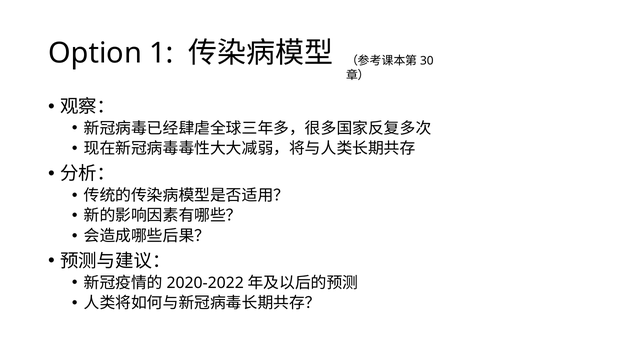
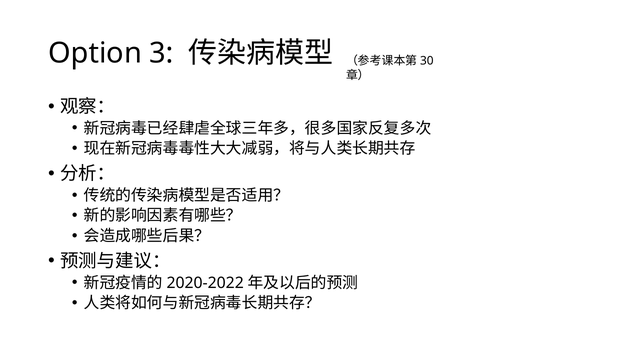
1: 1 -> 3
